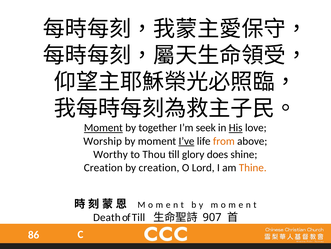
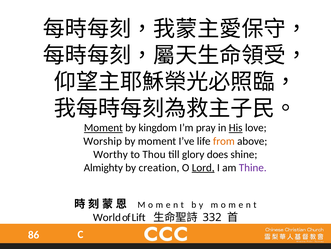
together: together -> kingdom
seek: seek -> pray
I’ve underline: present -> none
Creation at (103, 167): Creation -> Almighty
Lord underline: none -> present
Thine colour: orange -> purple
Death: Death -> World
of Till: Till -> Lift
907: 907 -> 332
